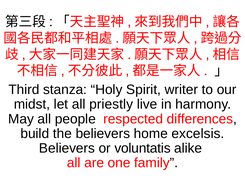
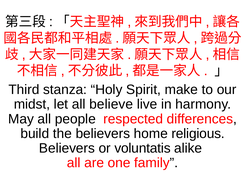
writer: writer -> make
priestly: priestly -> believe
excelsis: excelsis -> religious
